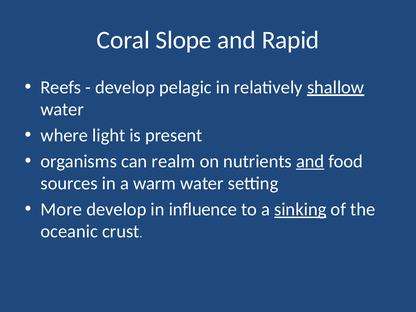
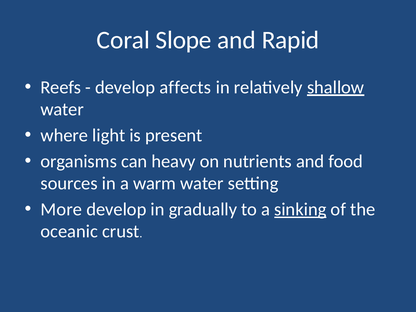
pelagic: pelagic -> affects
realm: realm -> heavy
and at (310, 161) underline: present -> none
influence: influence -> gradually
